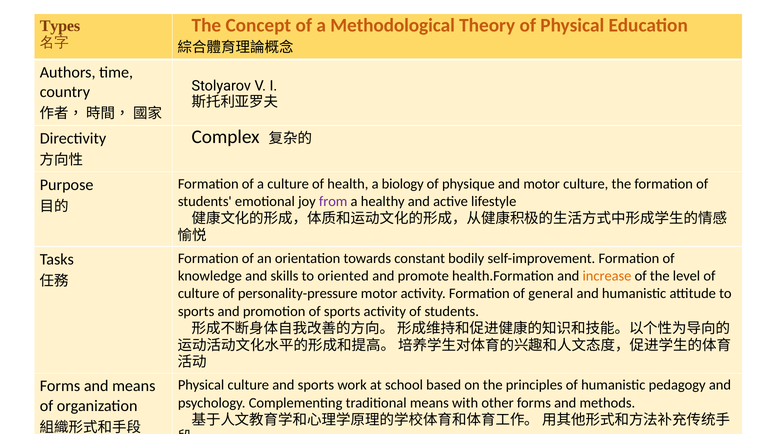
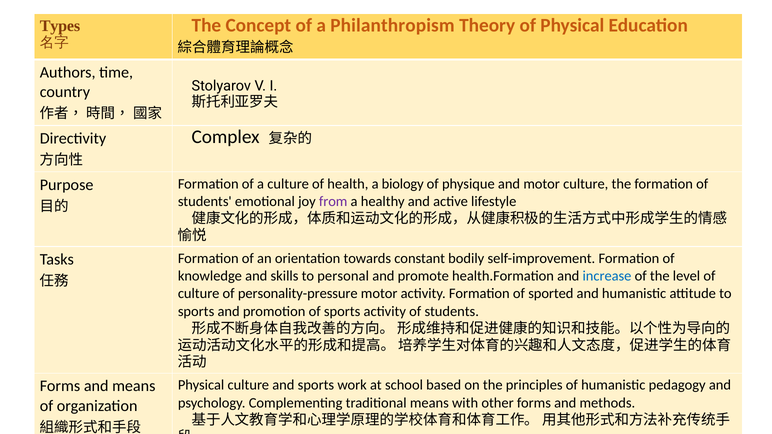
Methodological: Methodological -> Philanthropism
oriented: oriented -> personal
increase colour: orange -> blue
general: general -> sported
